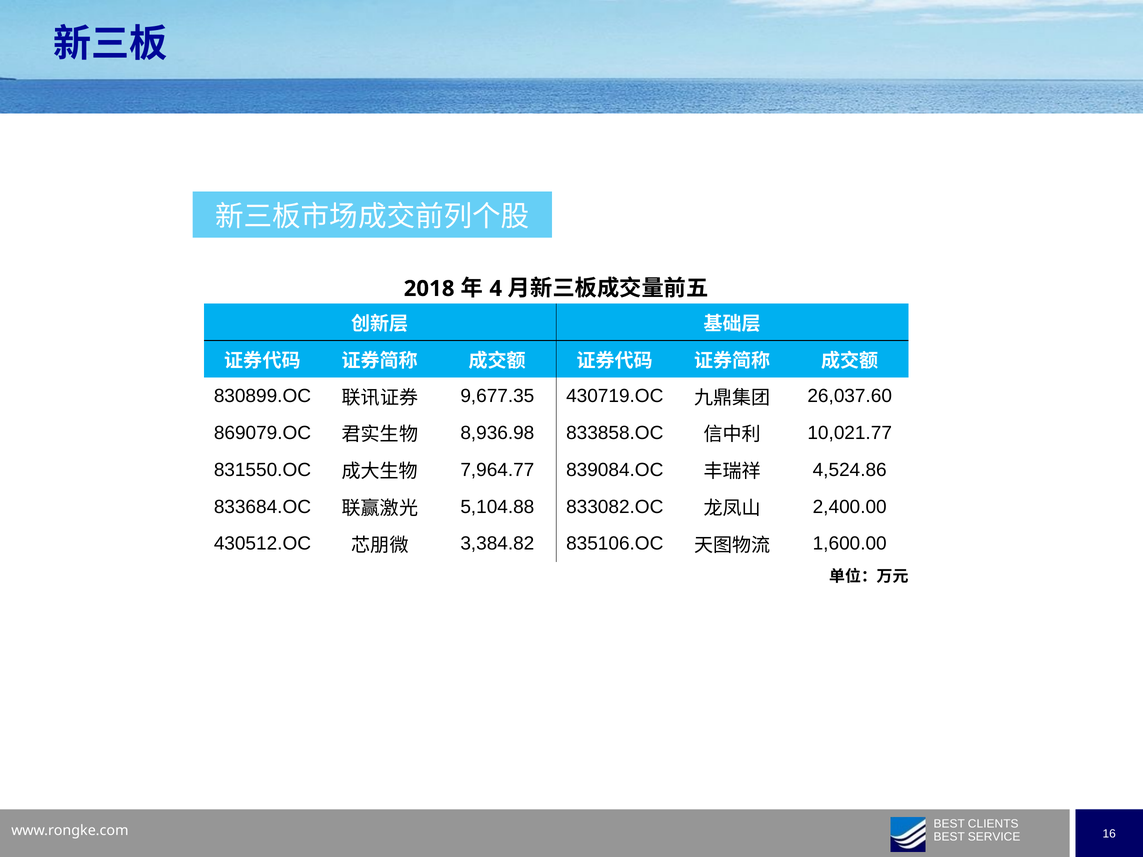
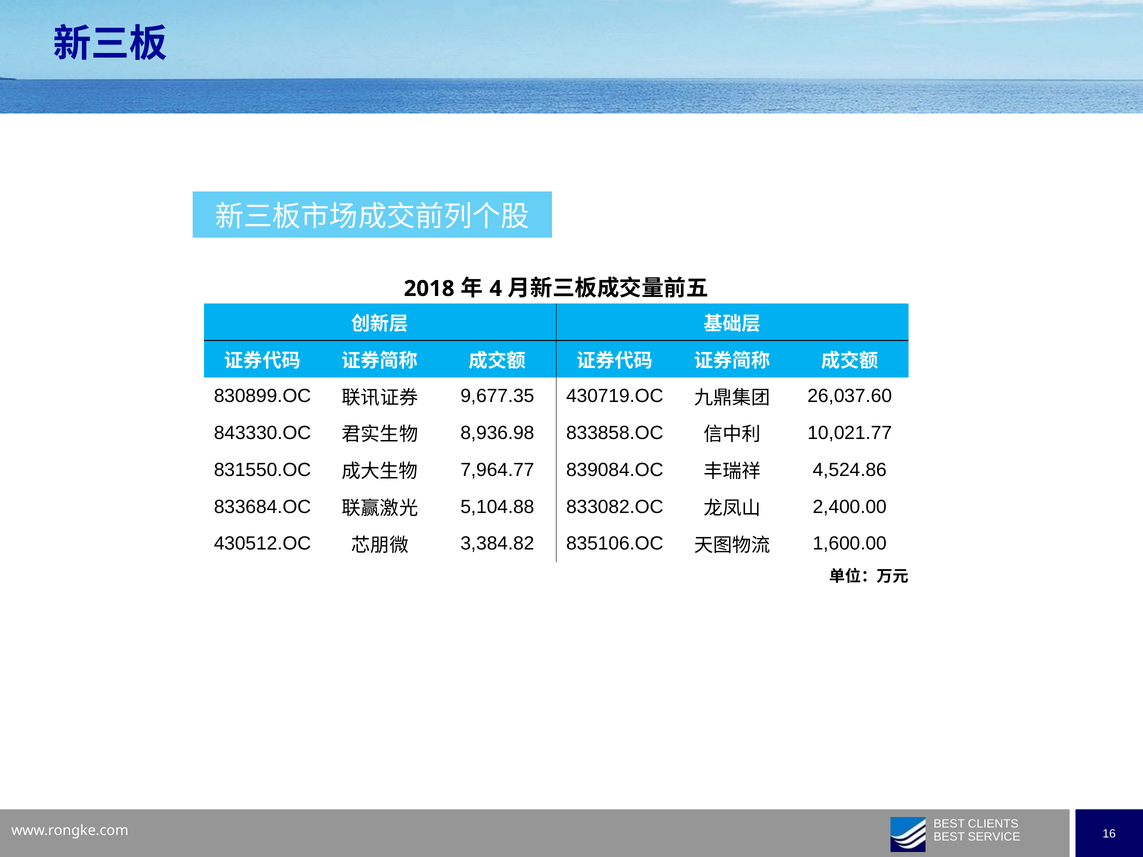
869079.OC: 869079.OC -> 843330.OC
